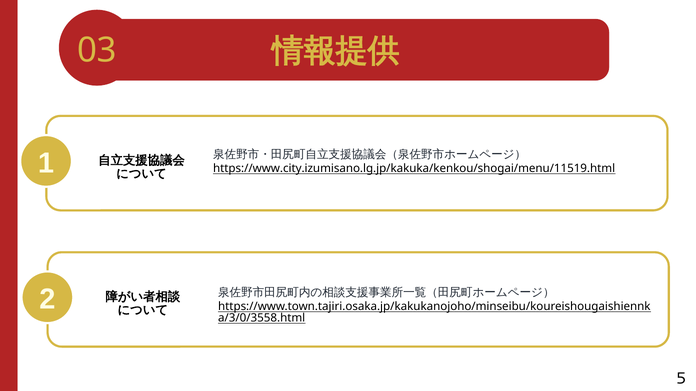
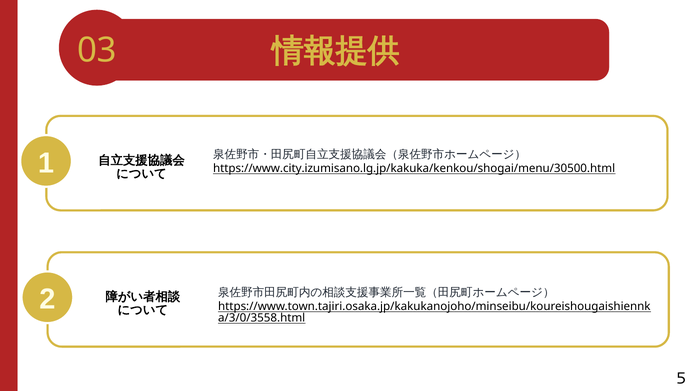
https://www.city.izumisano.lg.jp/kakuka/kenkou/shogai/menu/11519.html: https://www.city.izumisano.lg.jp/kakuka/kenkou/shogai/menu/11519.html -> https://www.city.izumisano.lg.jp/kakuka/kenkou/shogai/menu/30500.html
